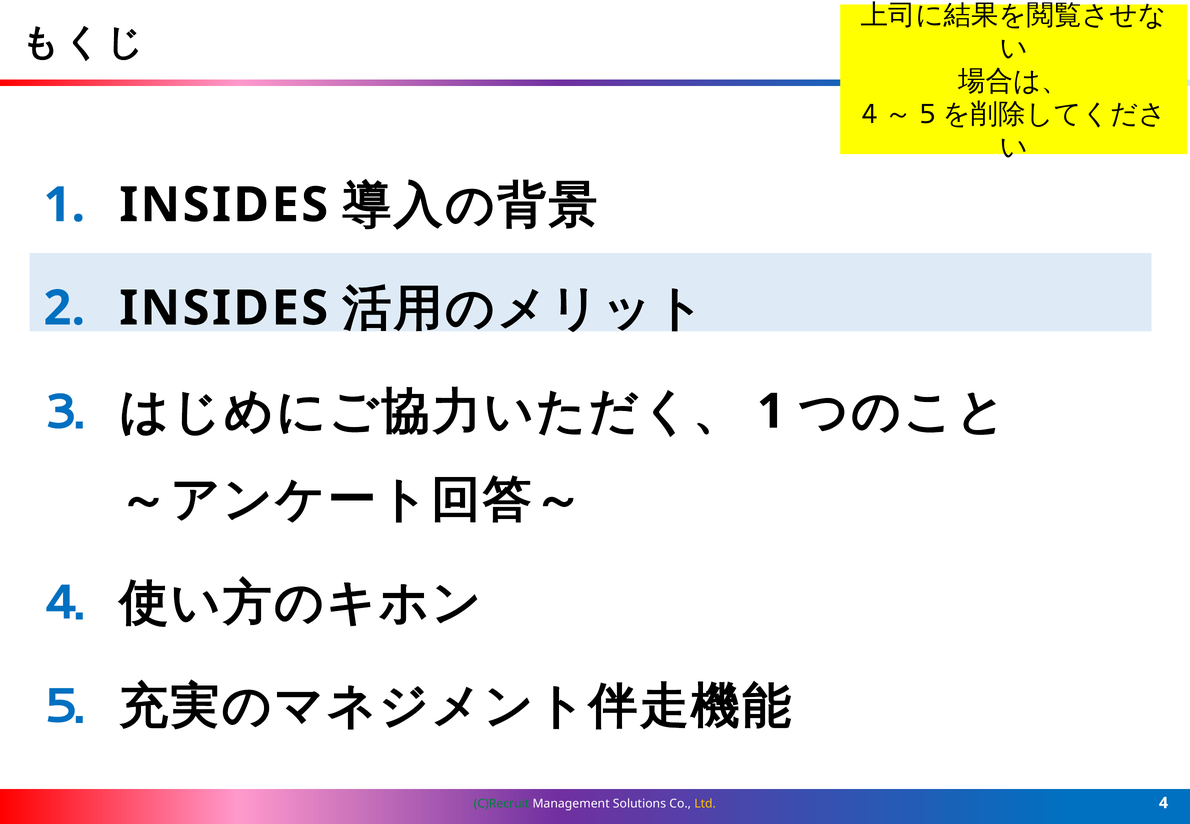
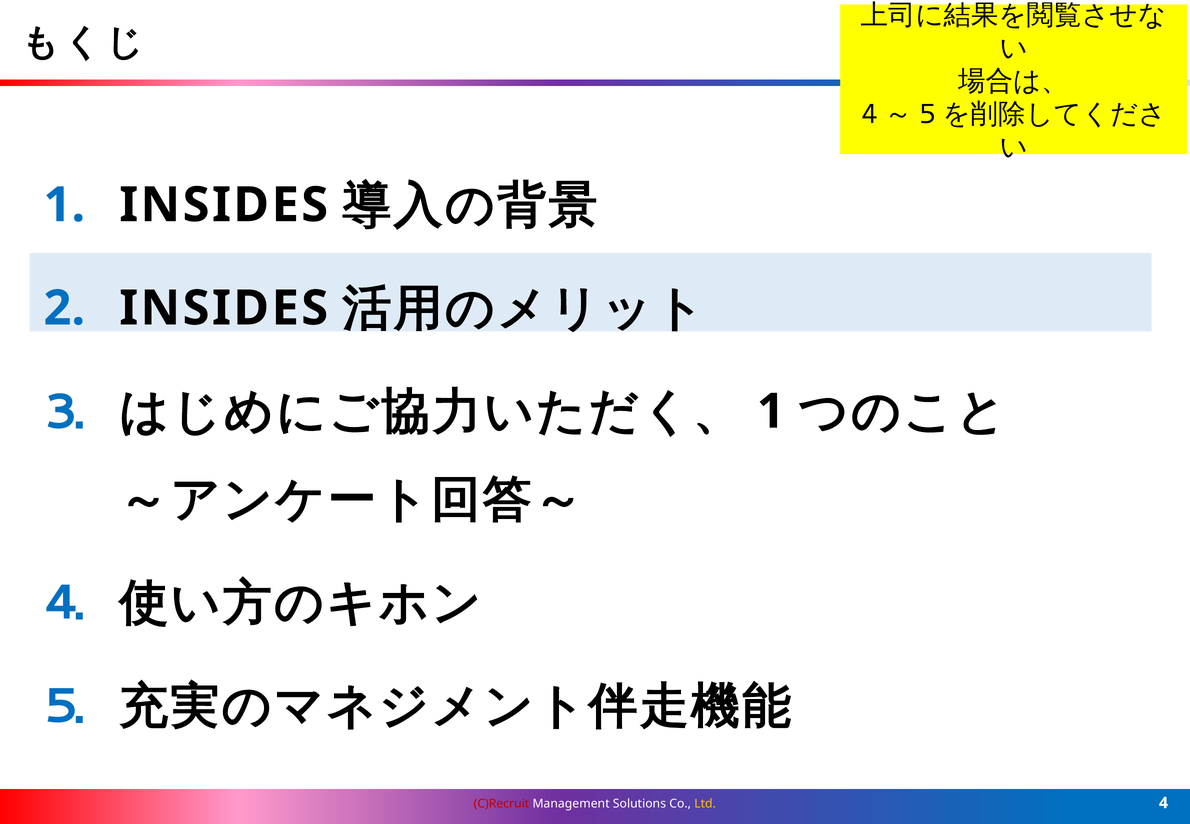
C)Recruit colour: green -> red
